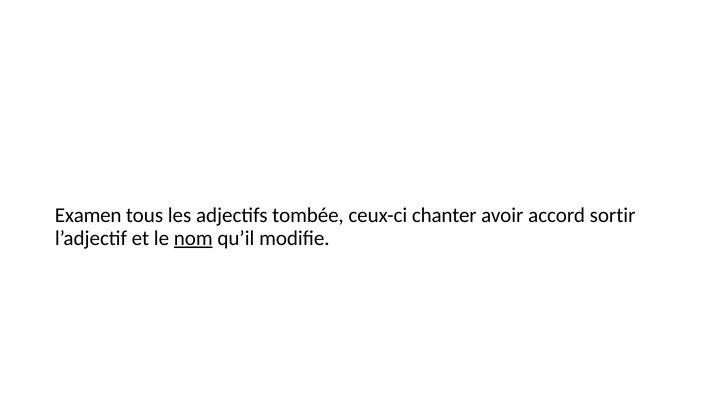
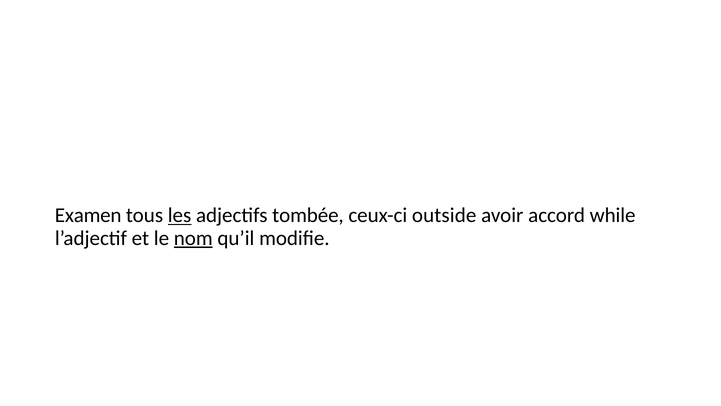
les underline: none -> present
chanter: chanter -> outside
sortir: sortir -> while
